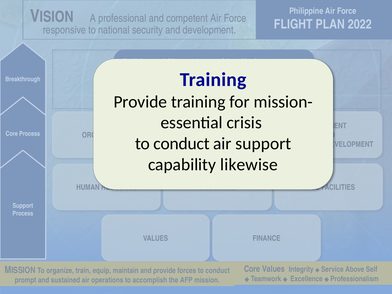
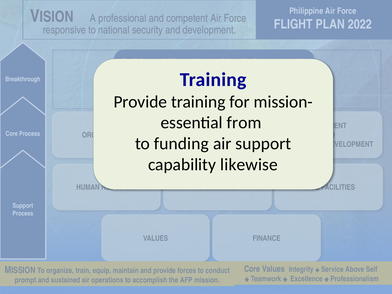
crisis at (244, 123): crisis -> from
conduct at (182, 144): conduct -> funding
